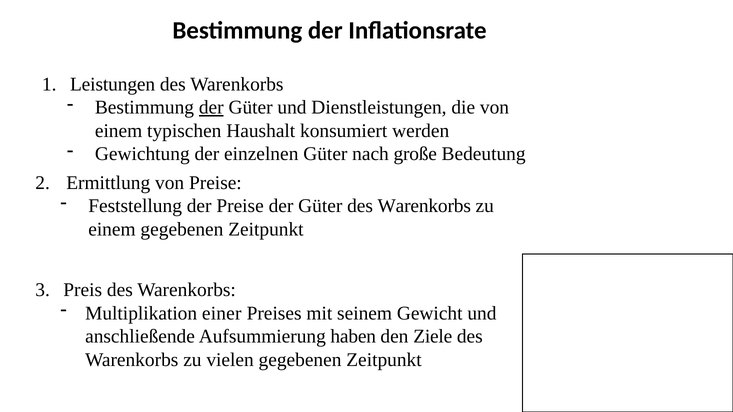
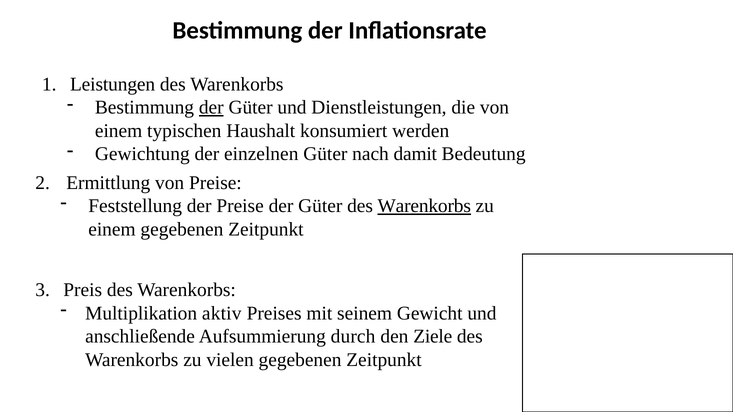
große: große -> damit
Warenkorbs at (424, 206) underline: none -> present
einer: einer -> aktiv
haben: haben -> durch
